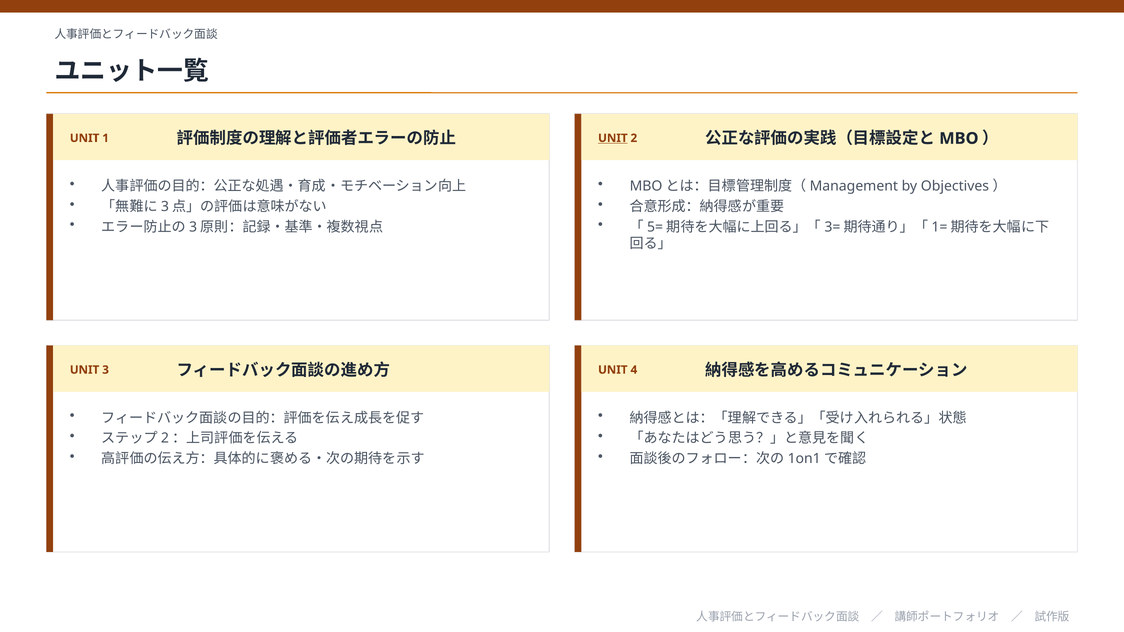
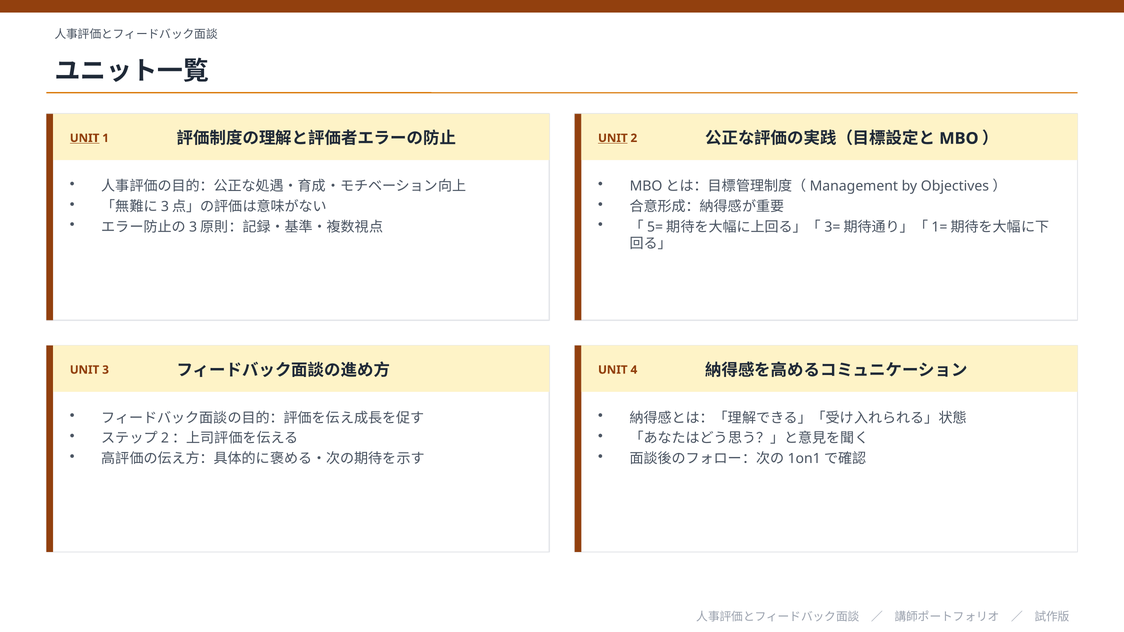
UNIT at (85, 138) underline: none -> present
